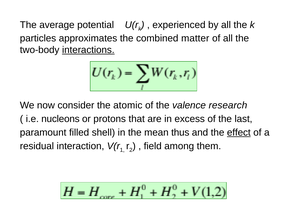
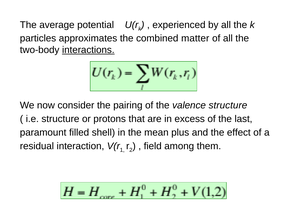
atomic: atomic -> pairing
valence research: research -> structure
i.e nucleons: nucleons -> structure
thus: thus -> plus
effect underline: present -> none
